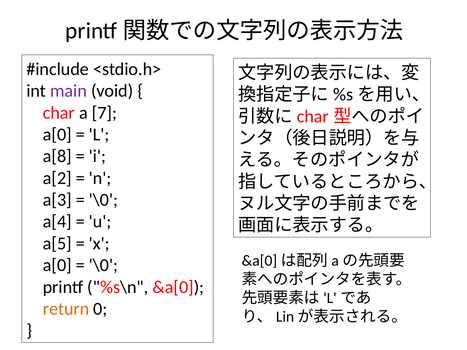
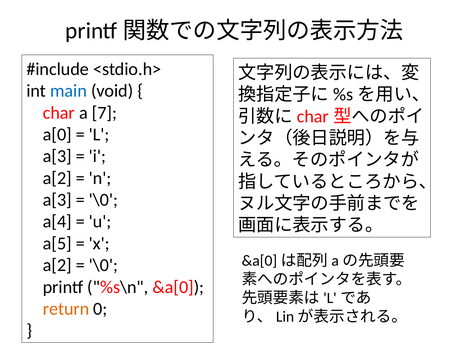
main colour: purple -> blue
a[8 at (57, 156): a[8 -> a[3
a[0 at (57, 265): a[0 -> a[2
